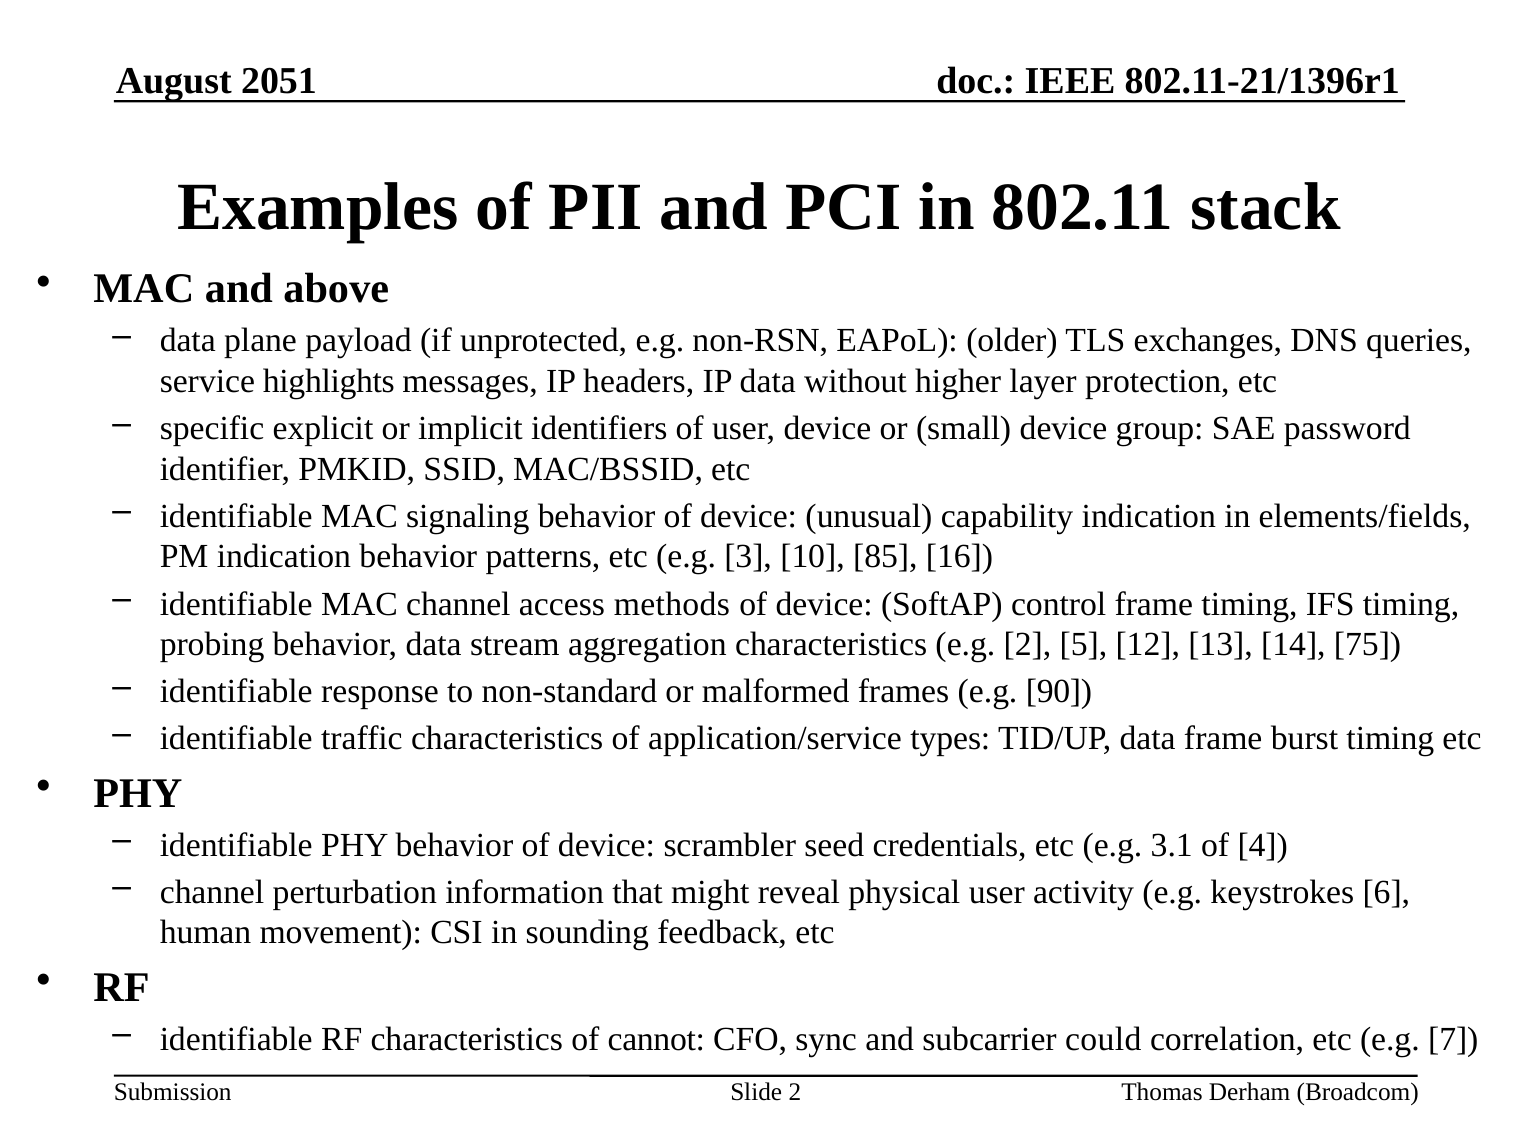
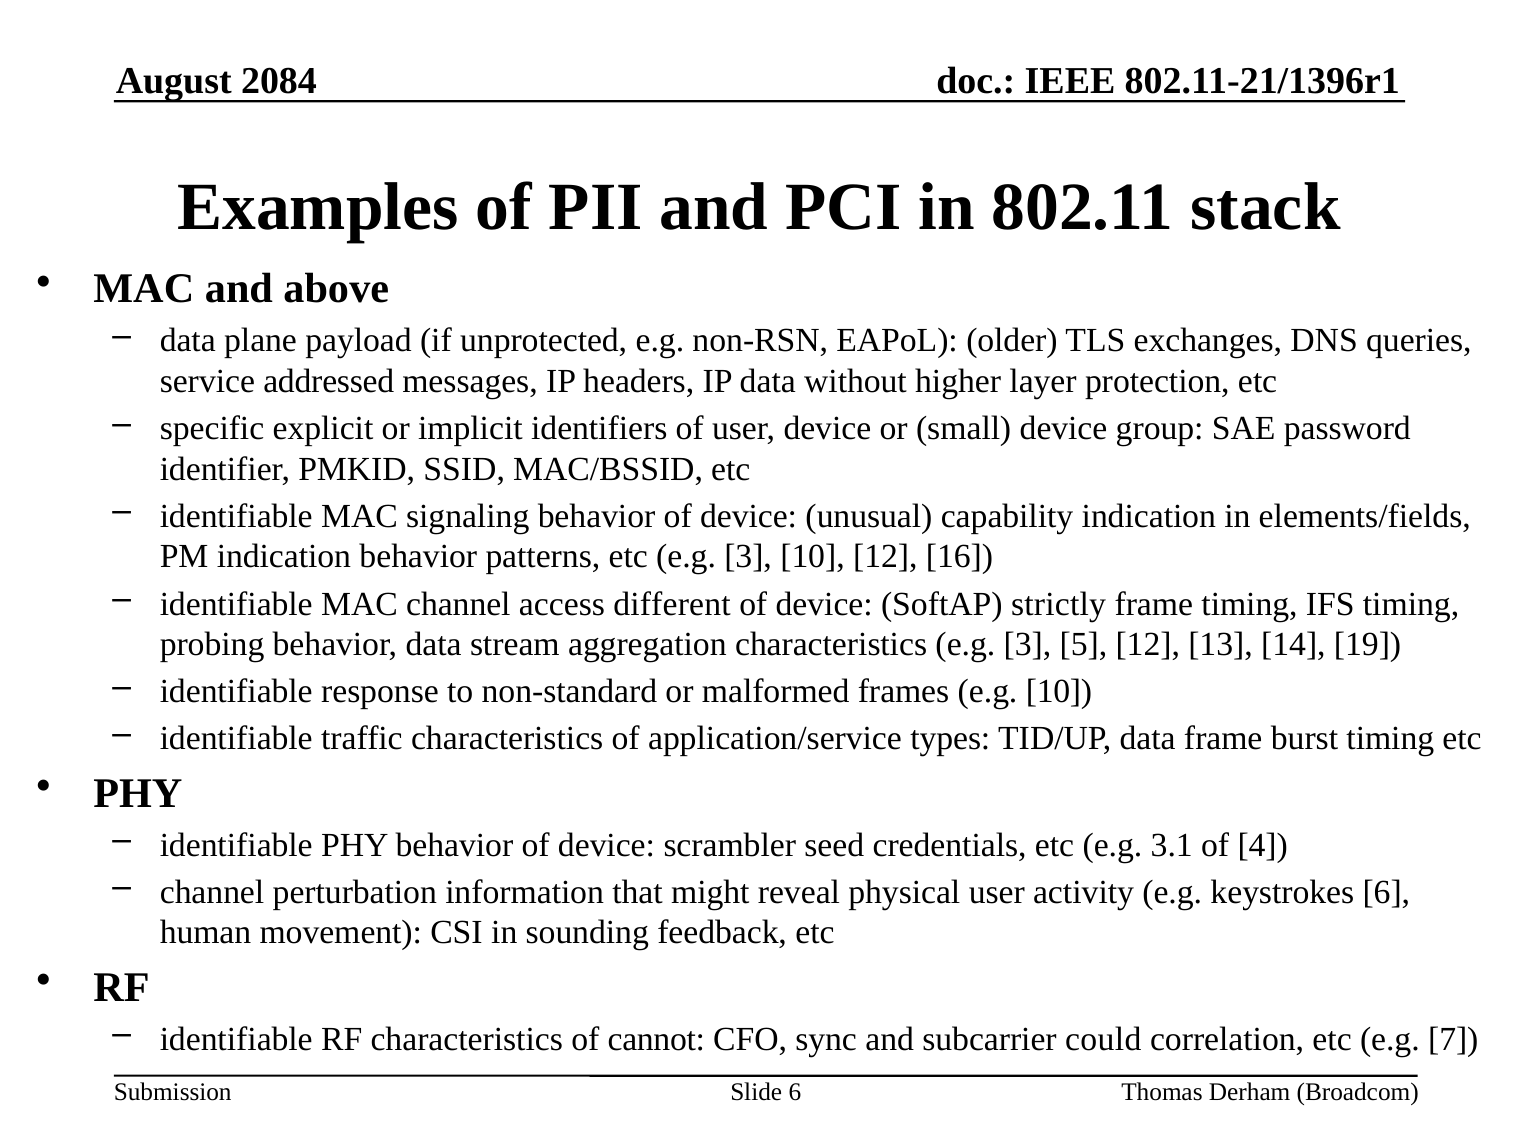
2051: 2051 -> 2084
highlights: highlights -> addressed
10 85: 85 -> 12
methods: methods -> different
control: control -> strictly
characteristics e.g 2: 2 -> 3
75: 75 -> 19
e.g 90: 90 -> 10
Slide 2: 2 -> 6
